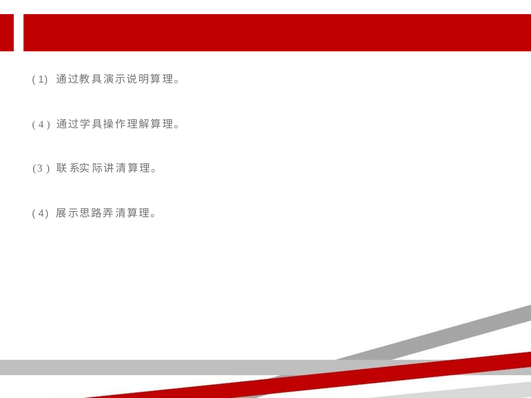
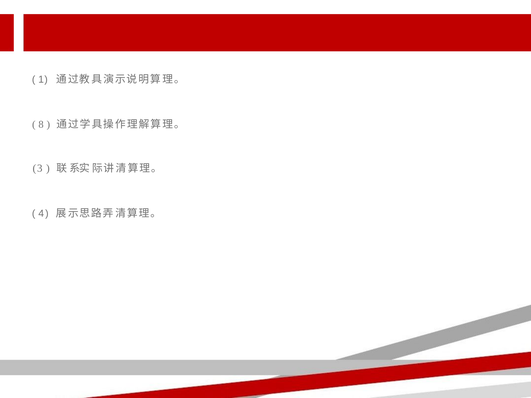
4 at (41, 124): 4 -> 8
